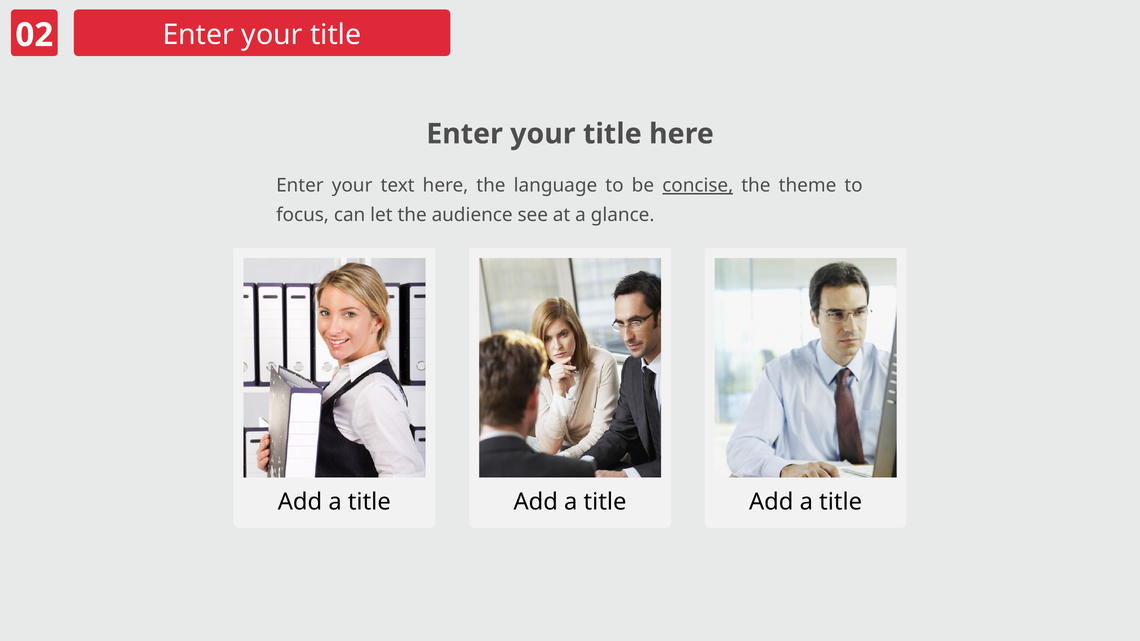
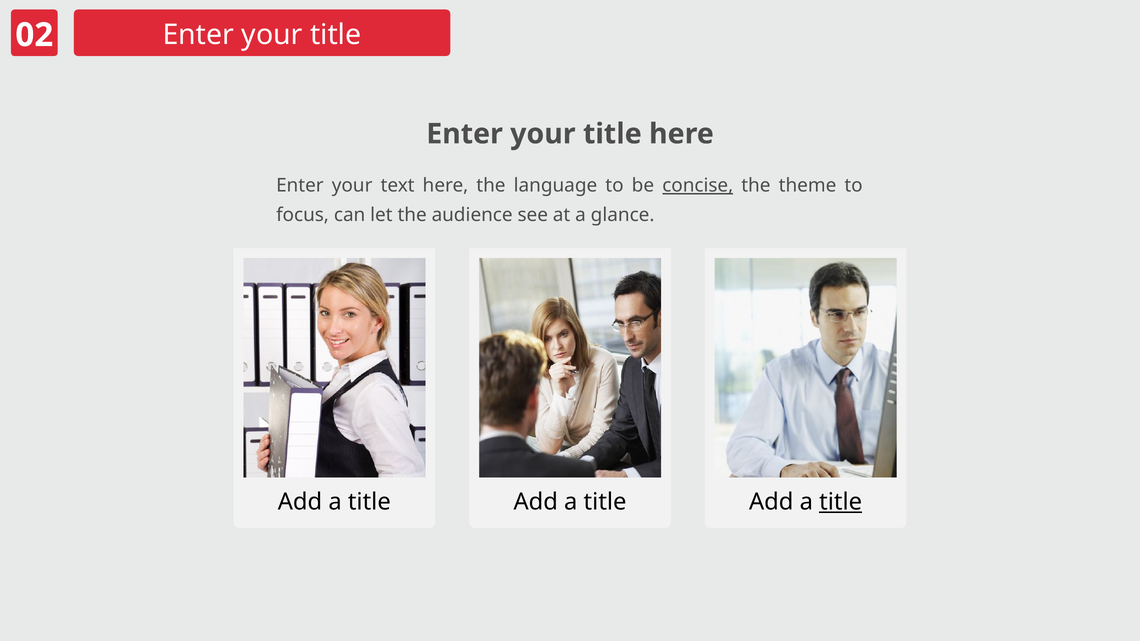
title at (841, 502) underline: none -> present
